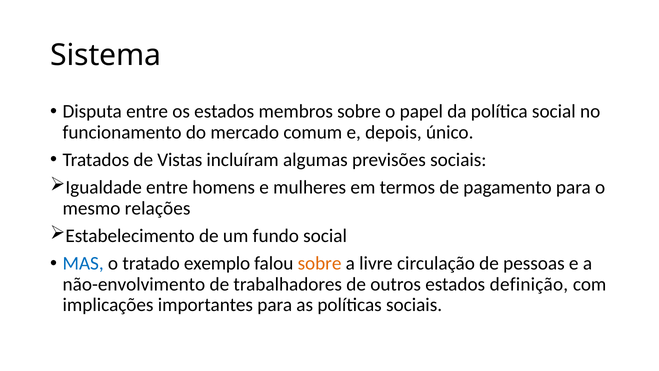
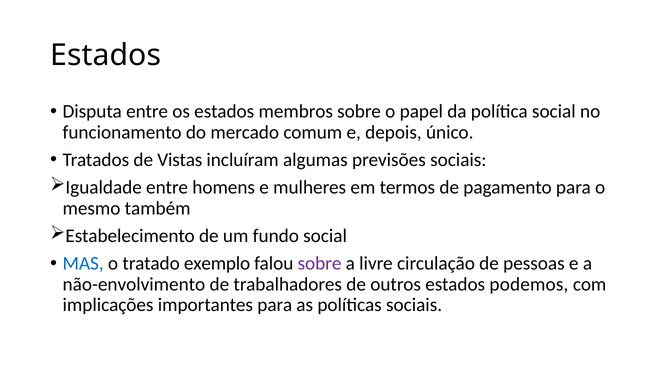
Sistema at (106, 55): Sistema -> Estados
relações: relações -> também
sobre at (320, 263) colour: orange -> purple
definição: definição -> podemos
